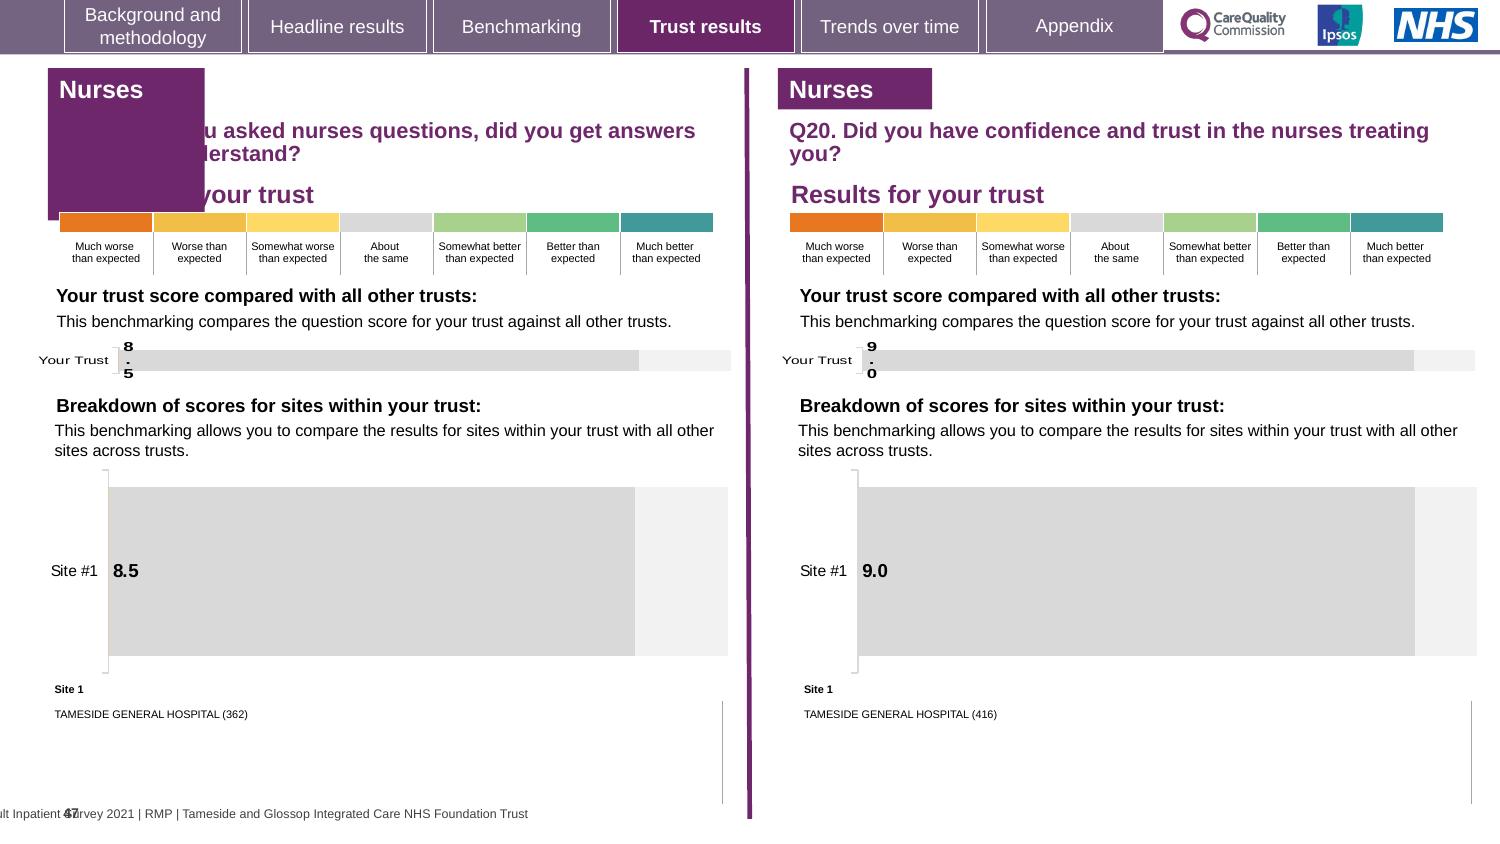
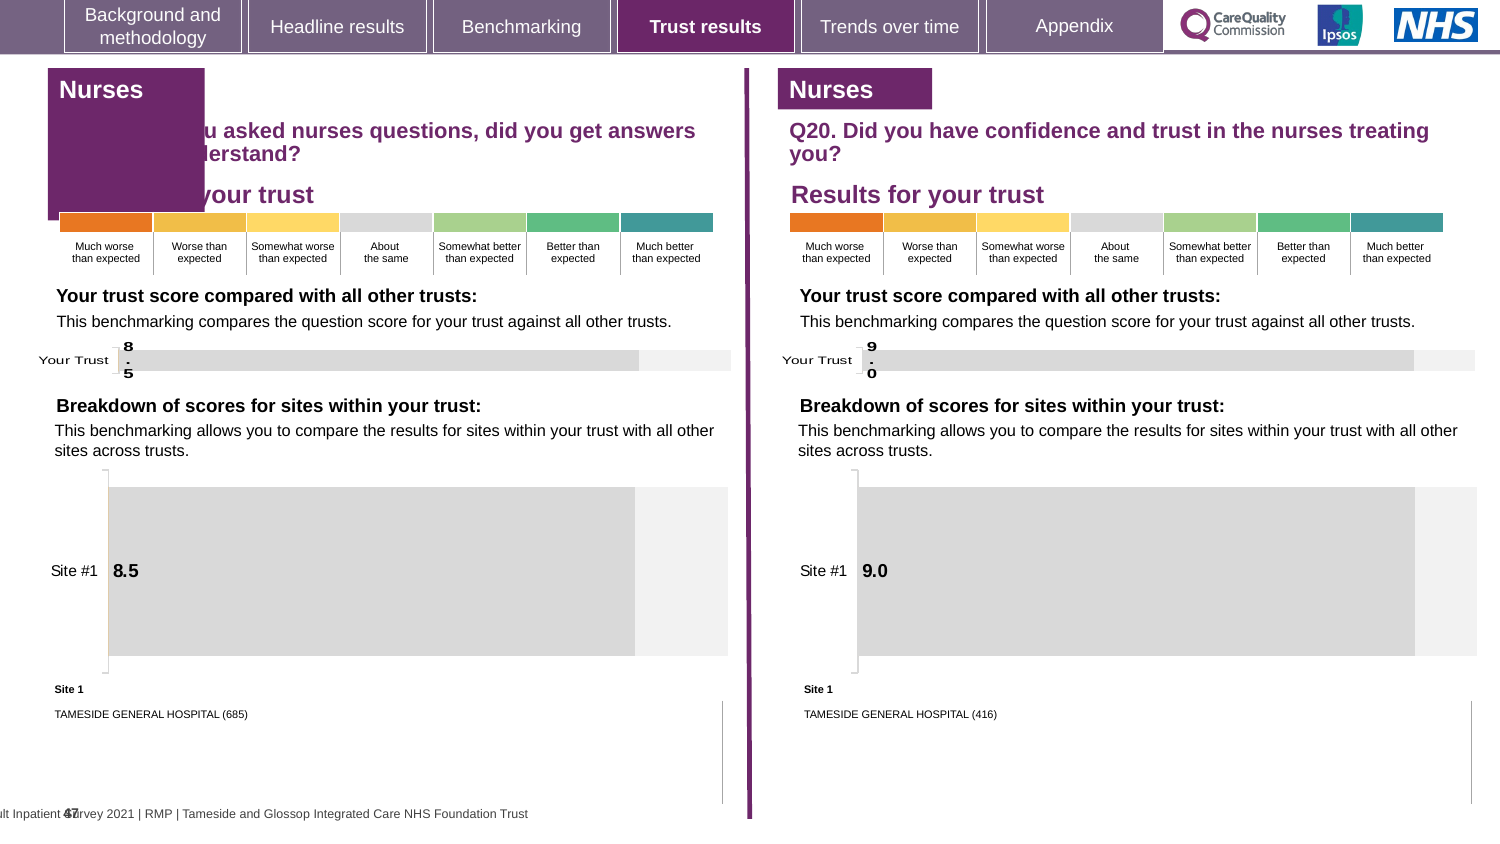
362: 362 -> 685
